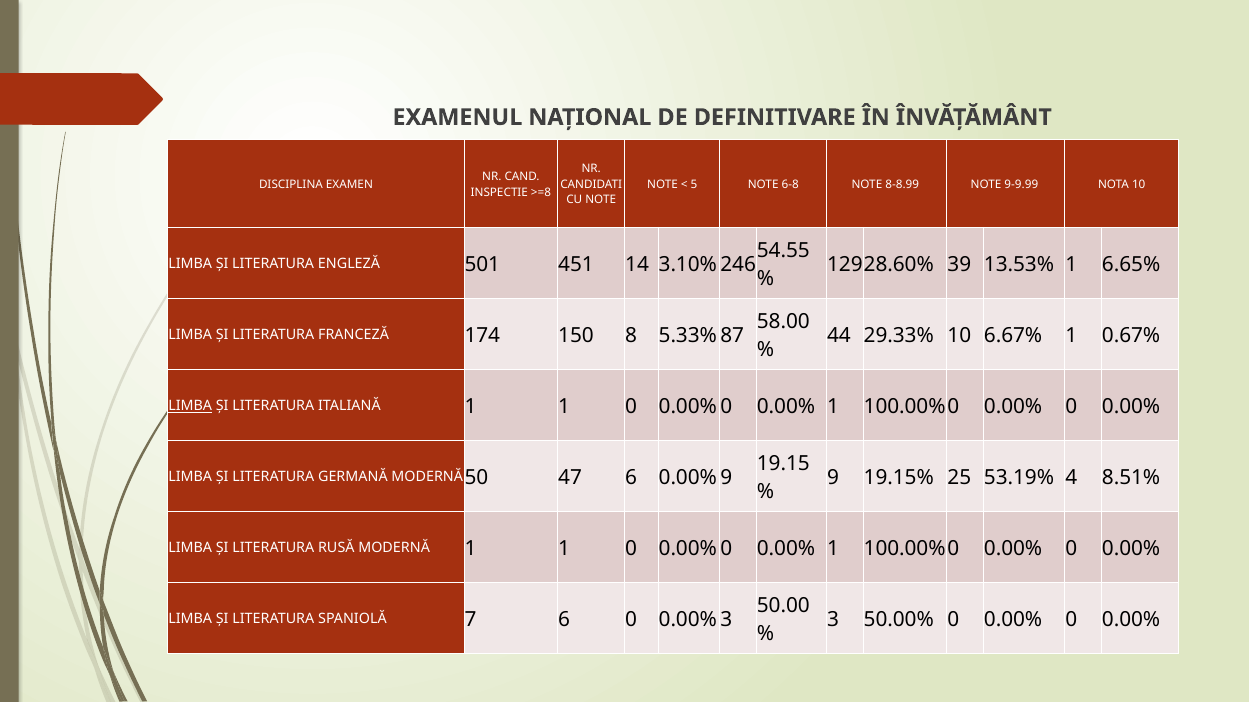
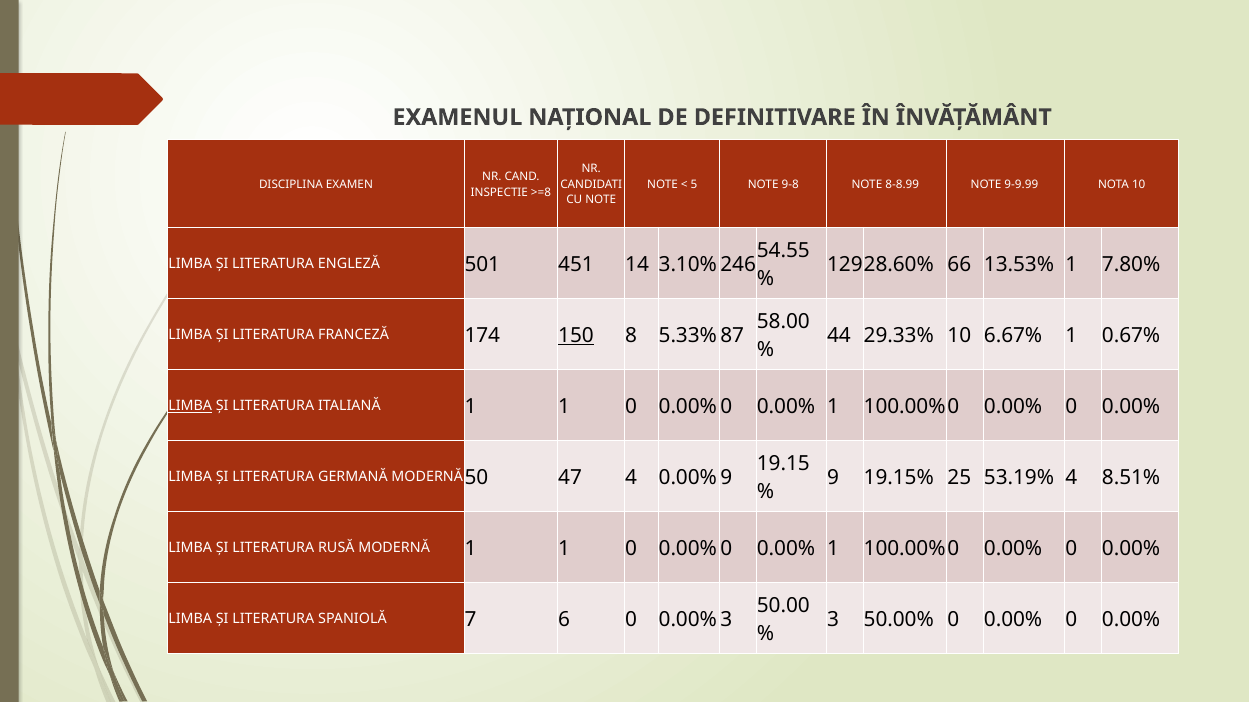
6-8: 6-8 -> 9-8
39: 39 -> 66
6.65%: 6.65% -> 7.80%
150 underline: none -> present
47 6: 6 -> 4
